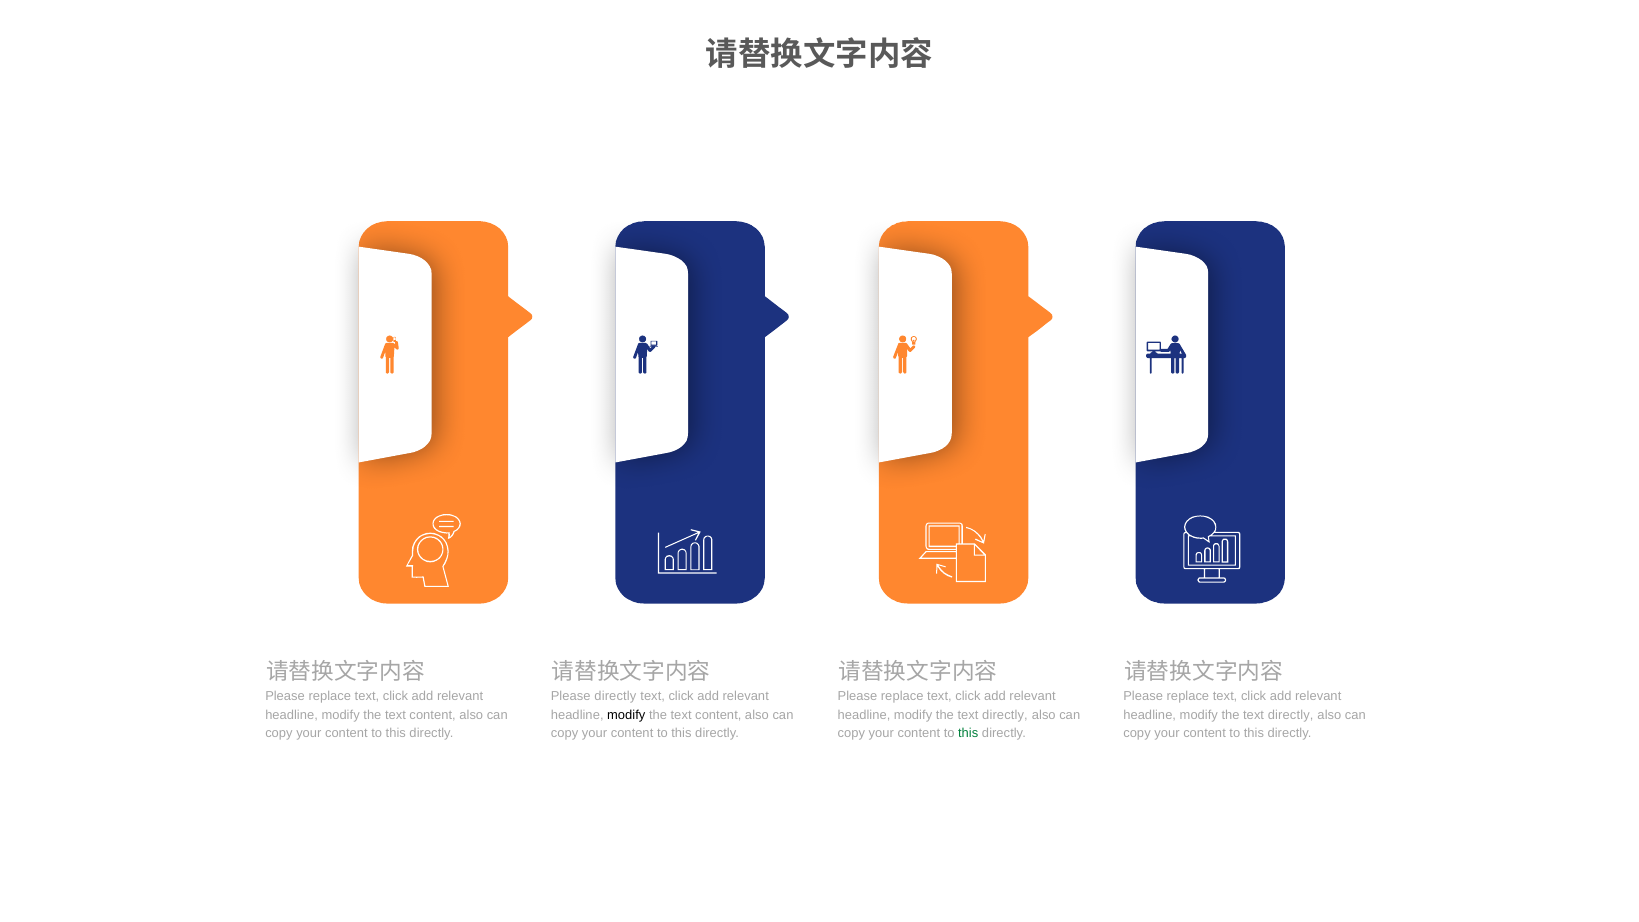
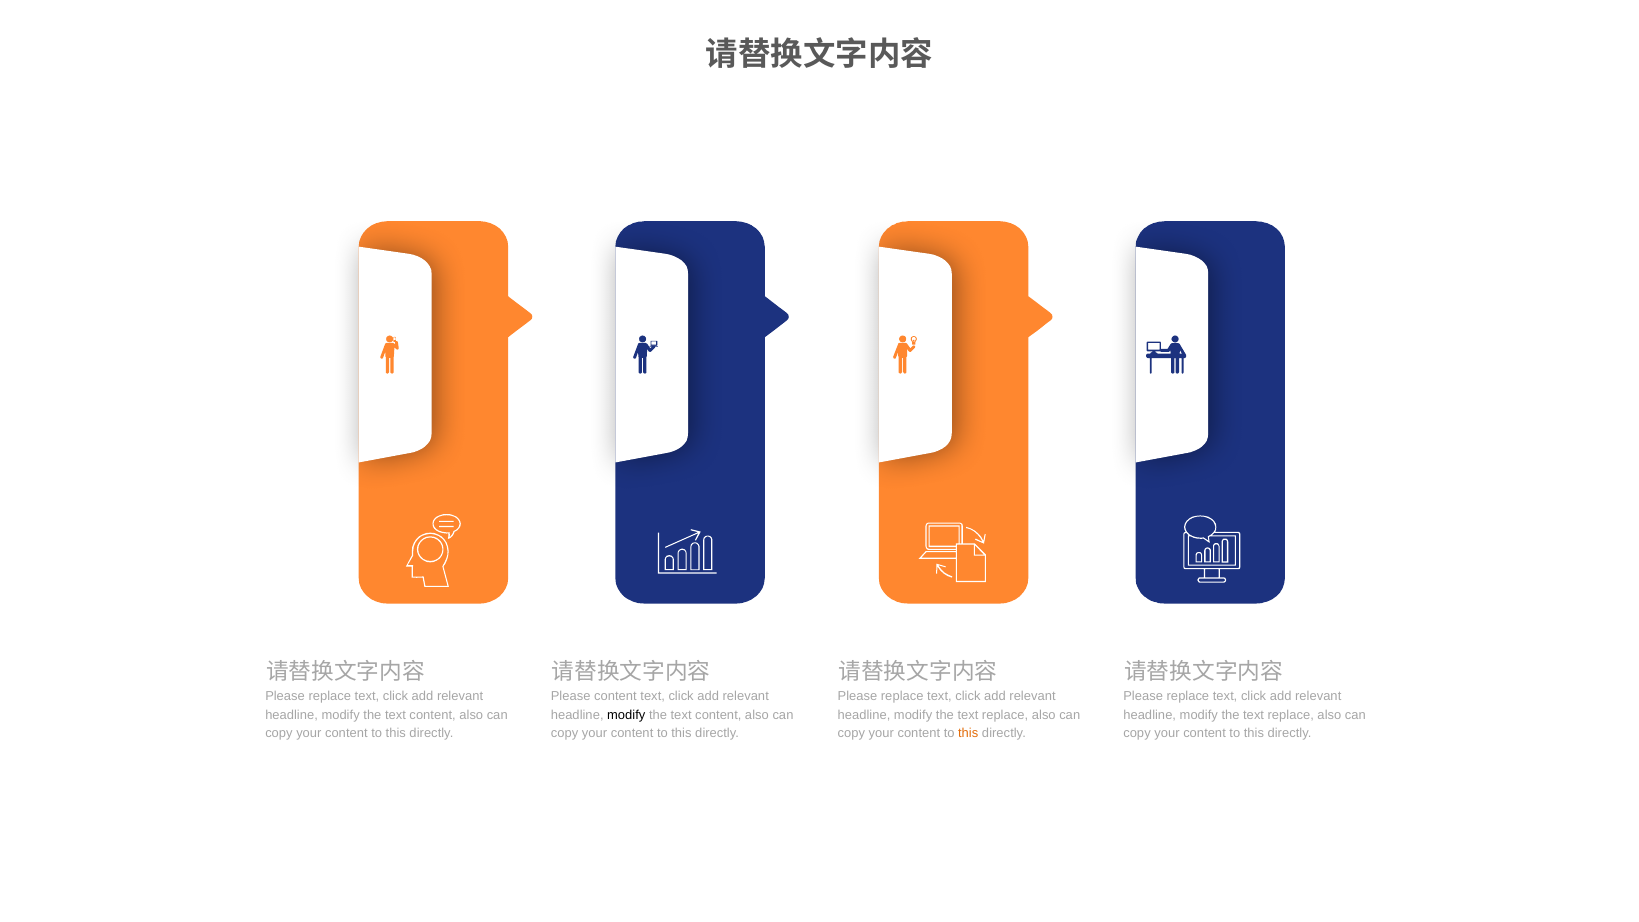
Please directly: directly -> content
directly at (1005, 715): directly -> replace
directly at (1291, 715): directly -> replace
this at (968, 733) colour: green -> orange
